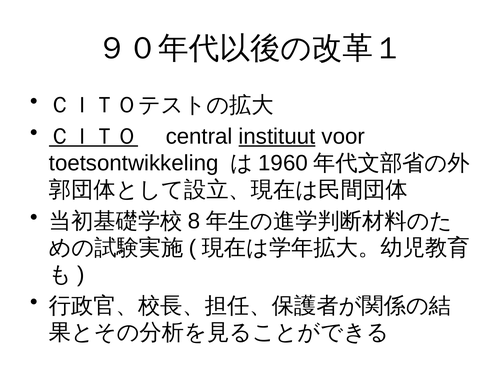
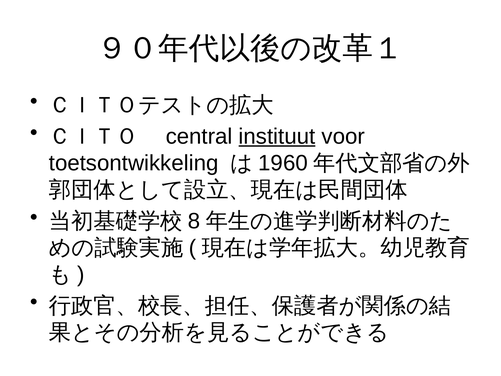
ＣＩＴＯ underline: present -> none
